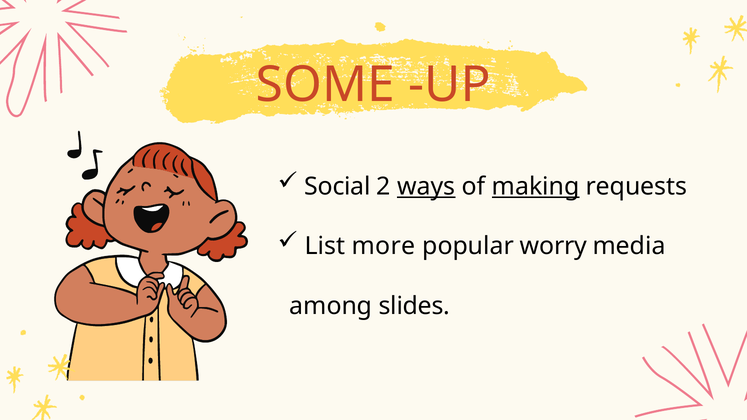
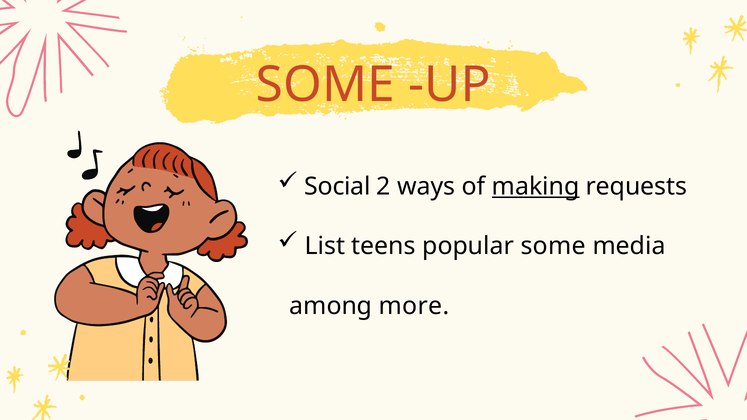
ways underline: present -> none
more: more -> teens
popular worry: worry -> some
slides: slides -> more
